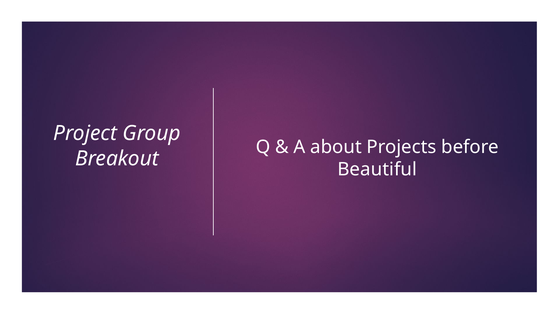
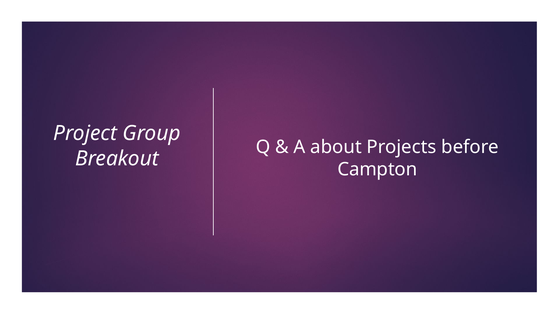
Beautiful: Beautiful -> Campton
